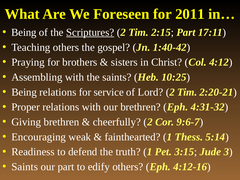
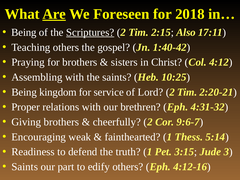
Are underline: none -> present
2011: 2011 -> 2018
2:15 Part: Part -> Also
Being relations: relations -> kingdom
Giving brethren: brethren -> brothers
